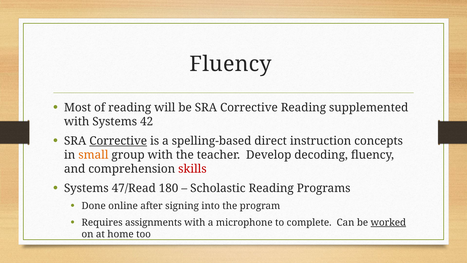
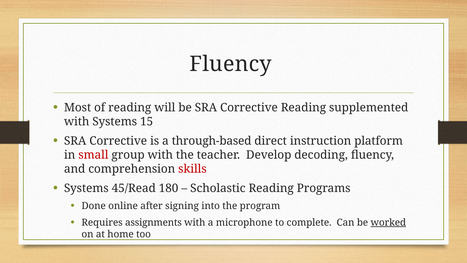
42: 42 -> 15
Corrective at (118, 141) underline: present -> none
spelling-based: spelling-based -> through-based
concepts: concepts -> platform
small colour: orange -> red
47/Read: 47/Read -> 45/Read
